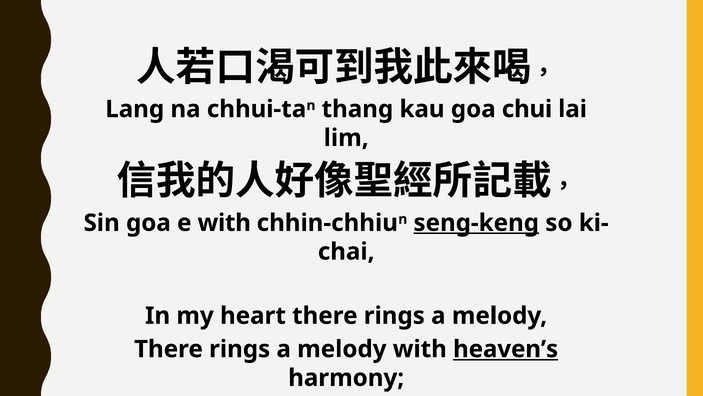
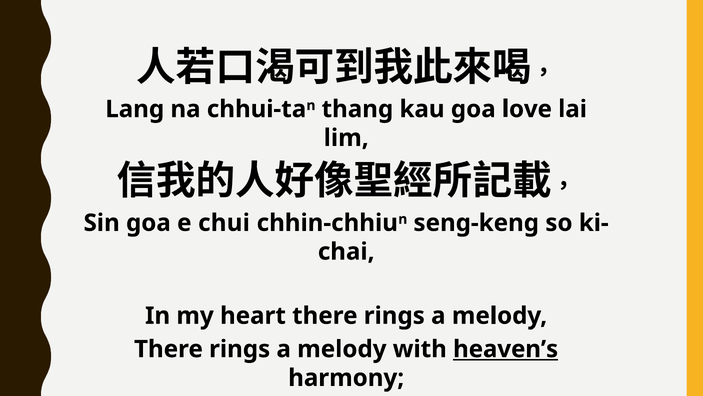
chui: chui -> love
e with: with -> chui
seng-keng underline: present -> none
